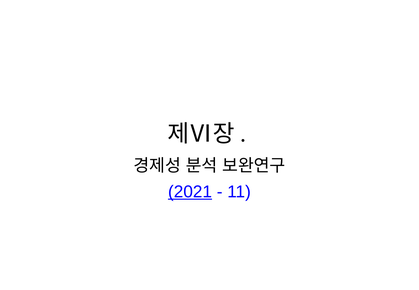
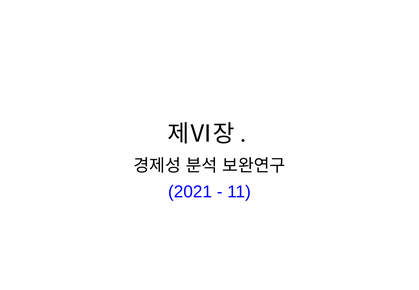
2021 underline: present -> none
